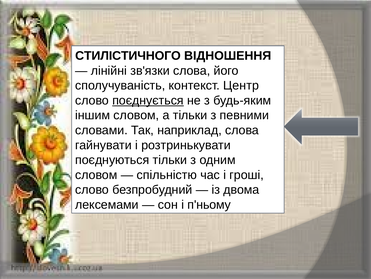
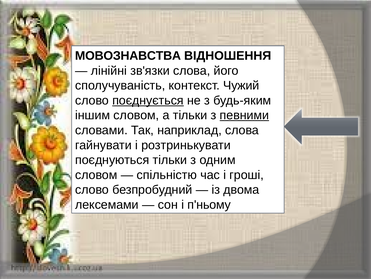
СТИЛІСТИЧНОГО: СТИЛІСТИЧНОГО -> МОВОЗНАВСТВА
Центр: Центр -> Чужий
певними underline: none -> present
